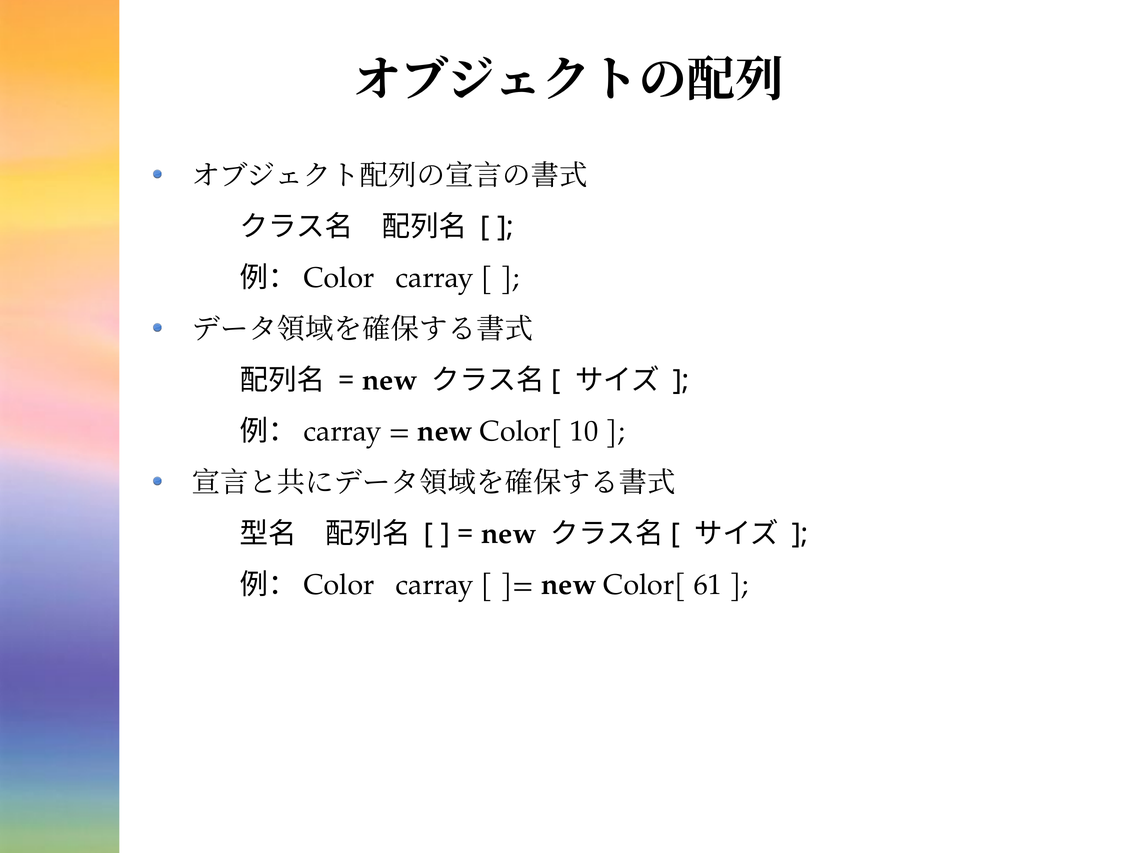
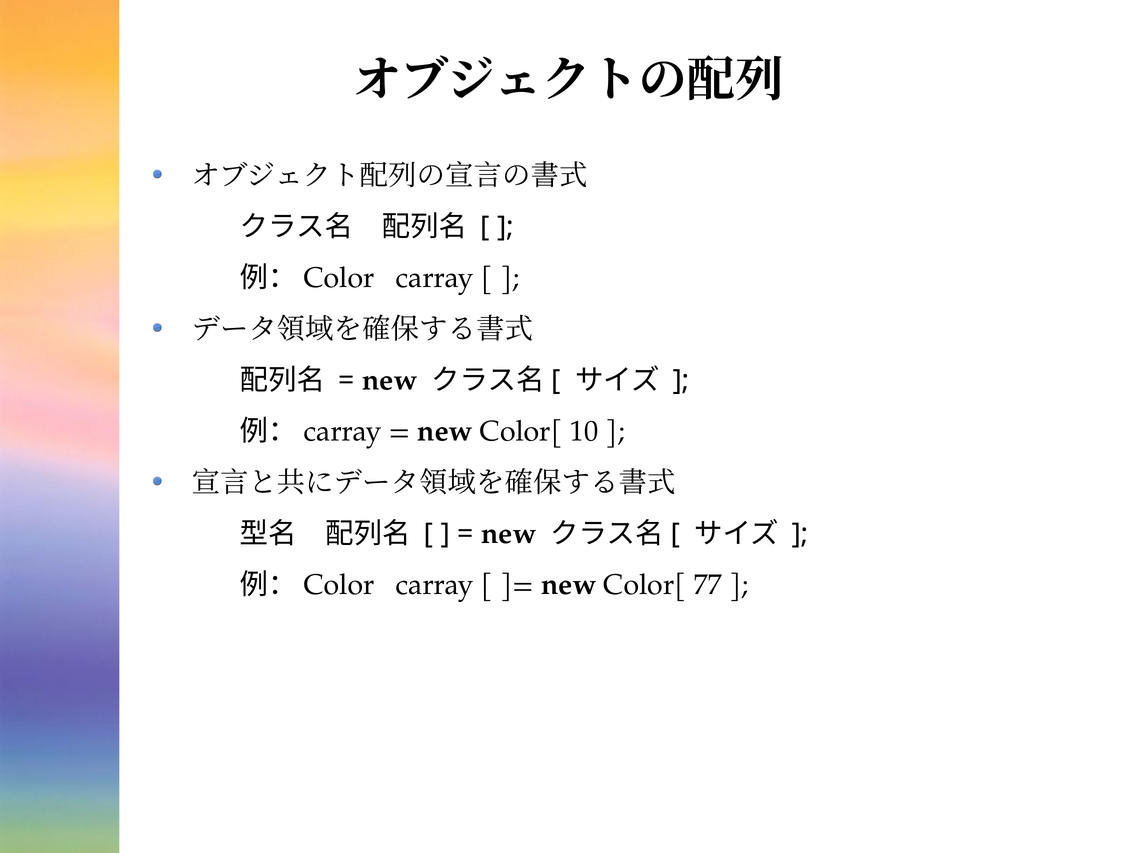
61: 61 -> 77
